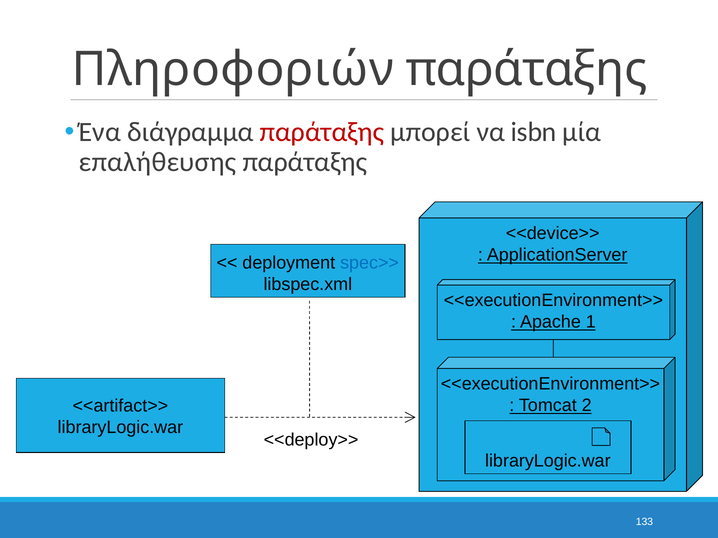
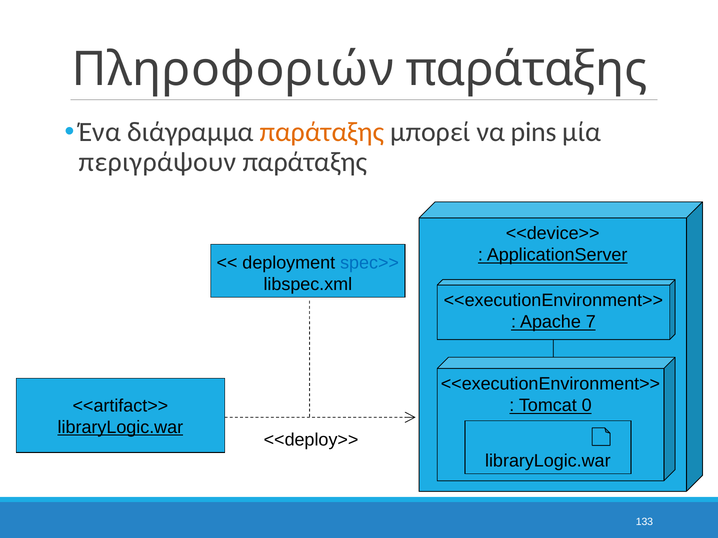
παράταξης at (322, 132) colour: red -> orange
isbn: isbn -> pins
επαλήθευσης: επαλήθευσης -> περιγράψουν
1: 1 -> 7
2: 2 -> 0
libraryLogic.war at (120, 428) underline: none -> present
